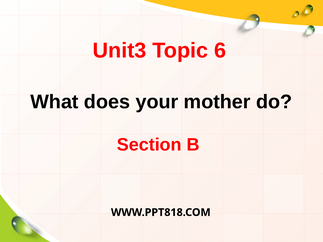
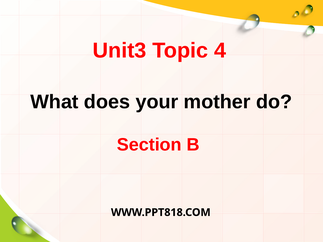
6: 6 -> 4
